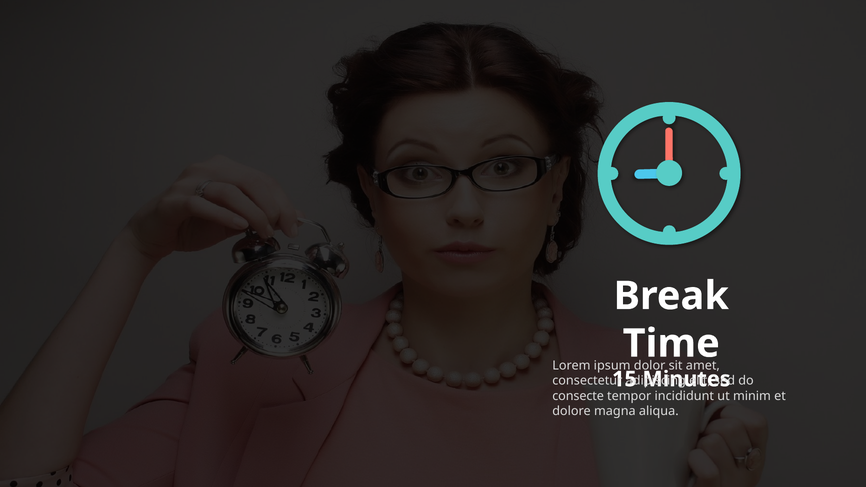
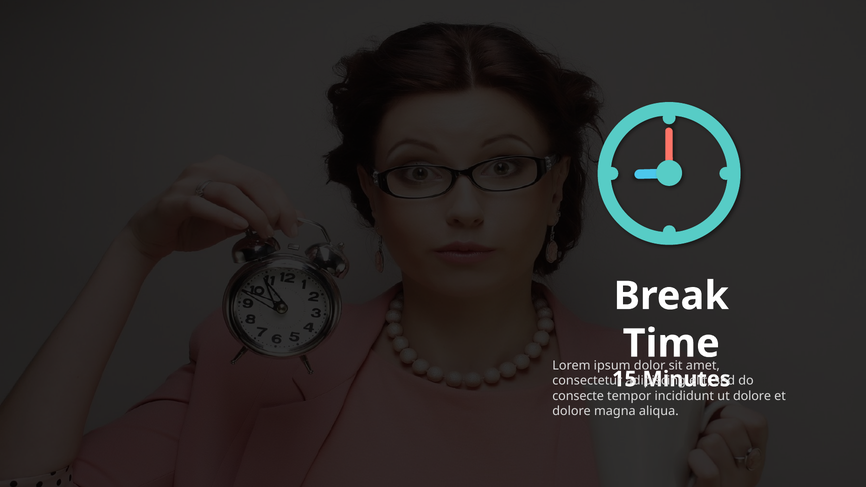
minim at (752, 396): minim -> dolore
